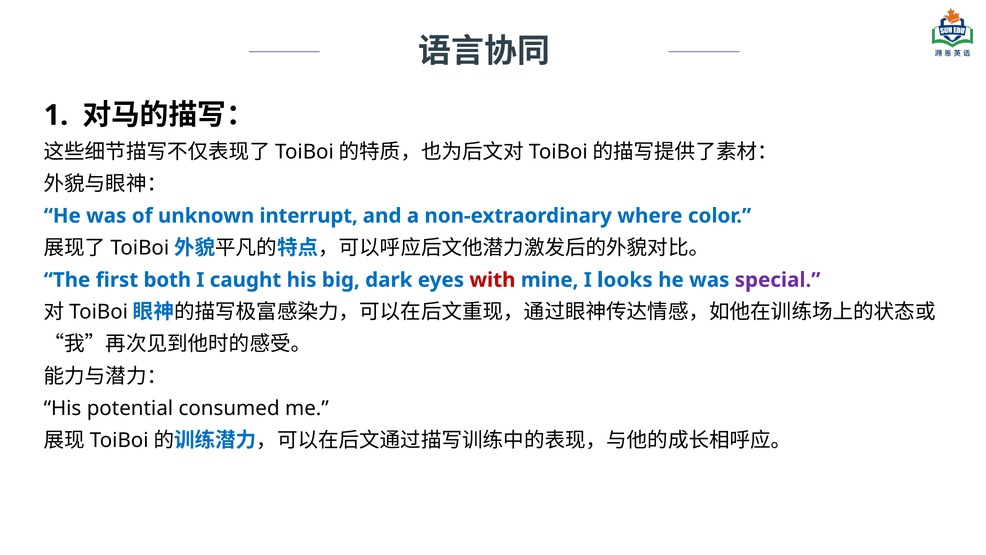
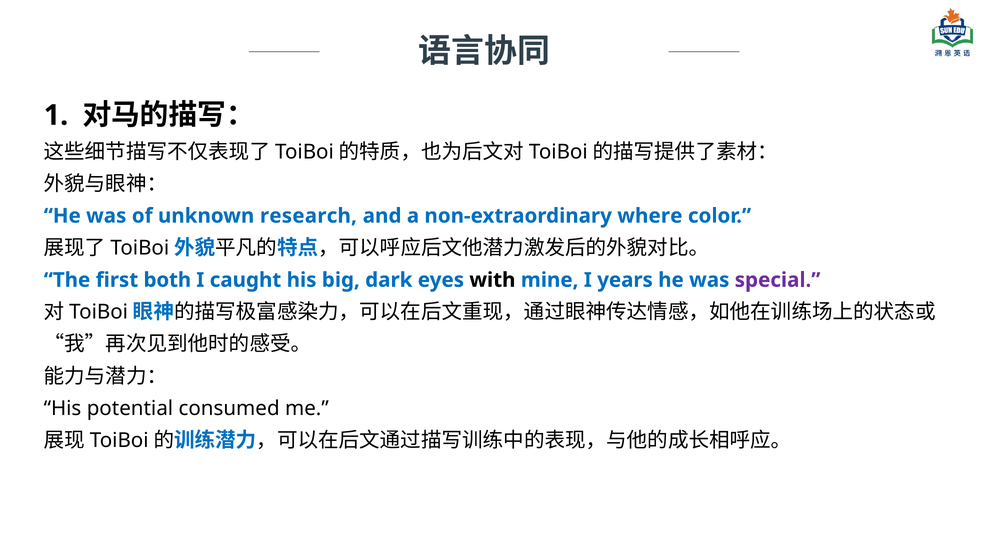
interrupt: interrupt -> research
with colour: red -> black
looks: looks -> years
